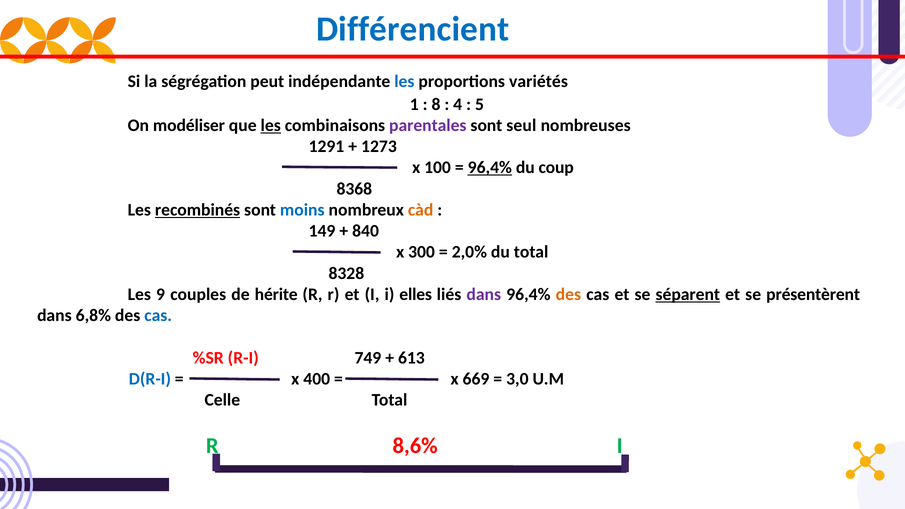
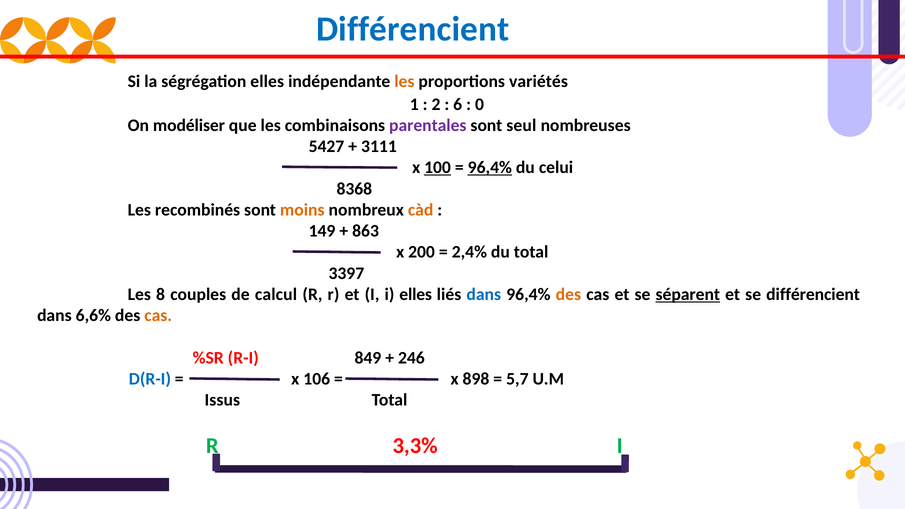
ségrégation peut: peut -> elles
les at (404, 82) colour: blue -> orange
8: 8 -> 2
4: 4 -> 6
5: 5 -> 0
les at (271, 125) underline: present -> none
1291: 1291 -> 5427
1273: 1273 -> 3111
100 underline: none -> present
coup: coup -> celui
recombinés underline: present -> none
moins colour: blue -> orange
840: 840 -> 863
300: 300 -> 200
2,0%: 2,0% -> 2,4%
8328: 8328 -> 3397
9: 9 -> 8
hérite: hérite -> calcul
dans at (484, 294) colour: purple -> blue
se présentèrent: présentèrent -> différencient
6,8%: 6,8% -> 6,6%
cas at (158, 316) colour: blue -> orange
749: 749 -> 849
613: 613 -> 246
400: 400 -> 106
669: 669 -> 898
3,0: 3,0 -> 5,7
Celle: Celle -> Issus
8,6%: 8,6% -> 3,3%
